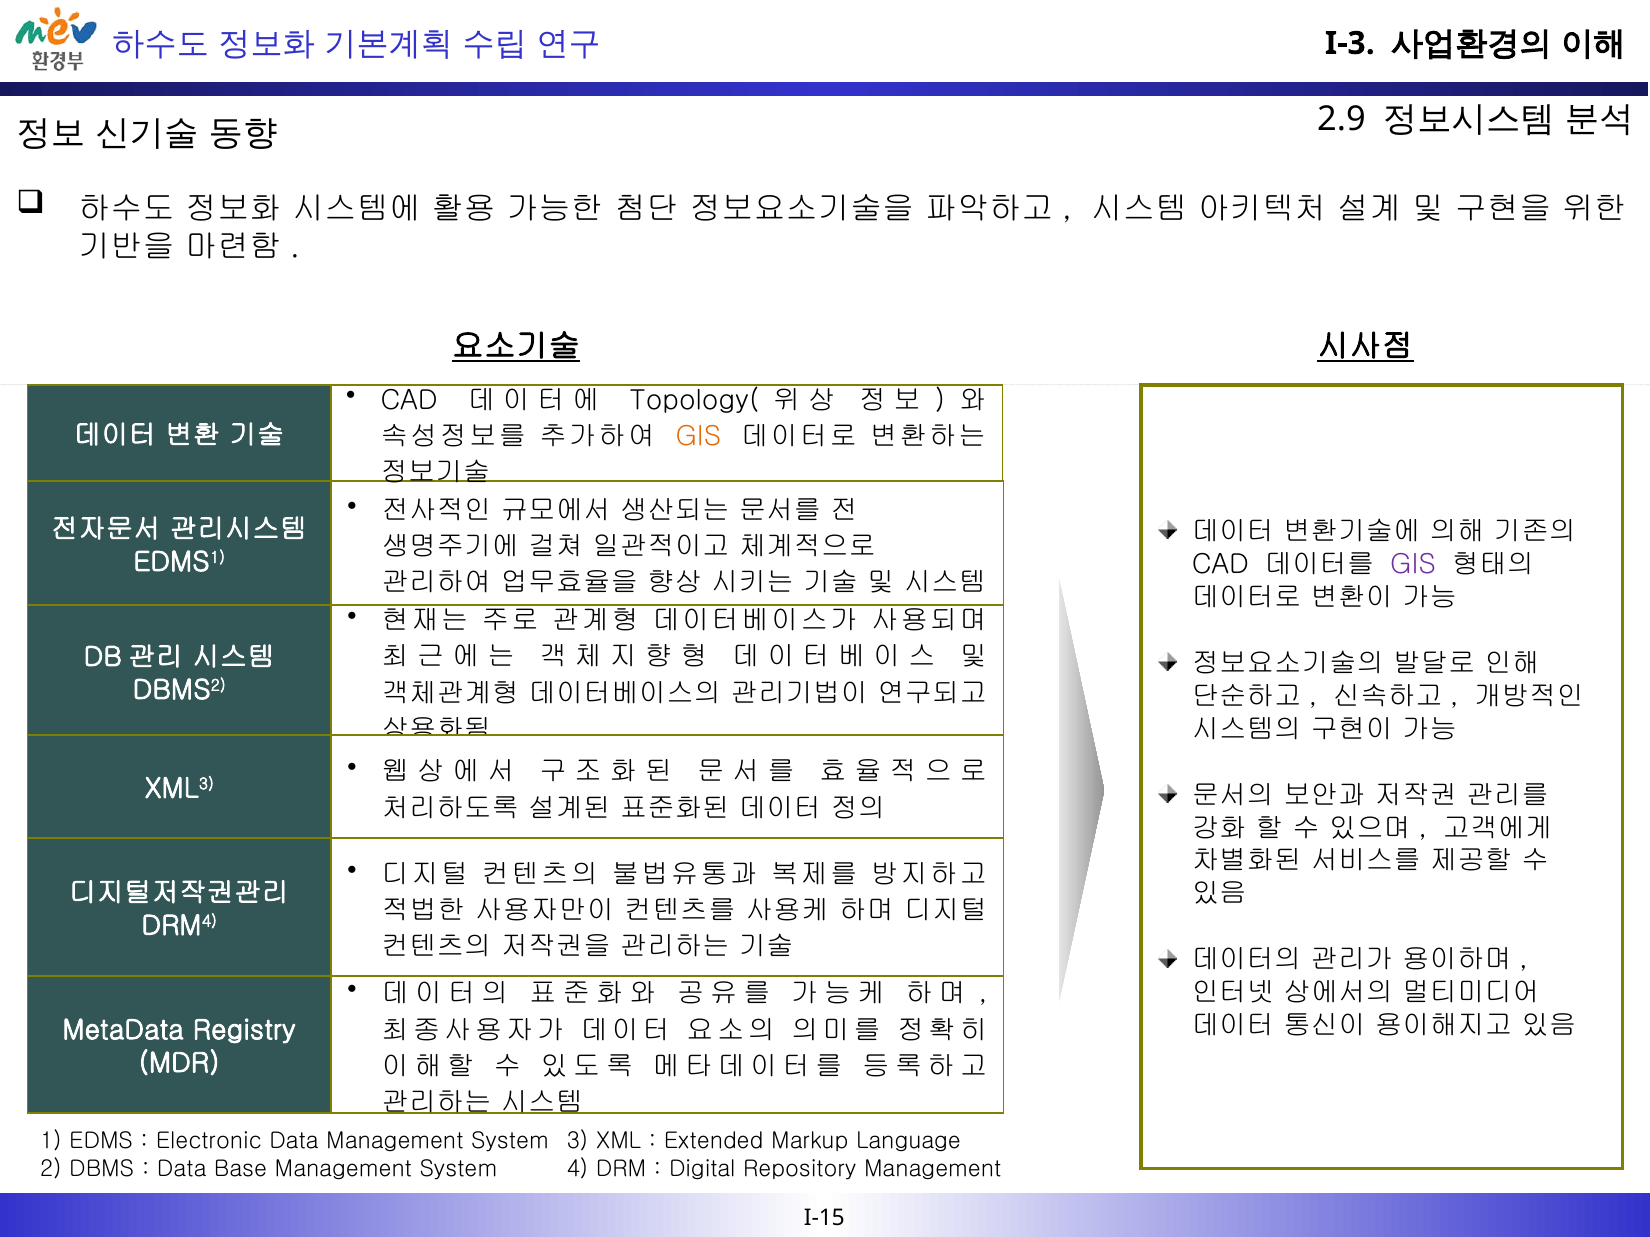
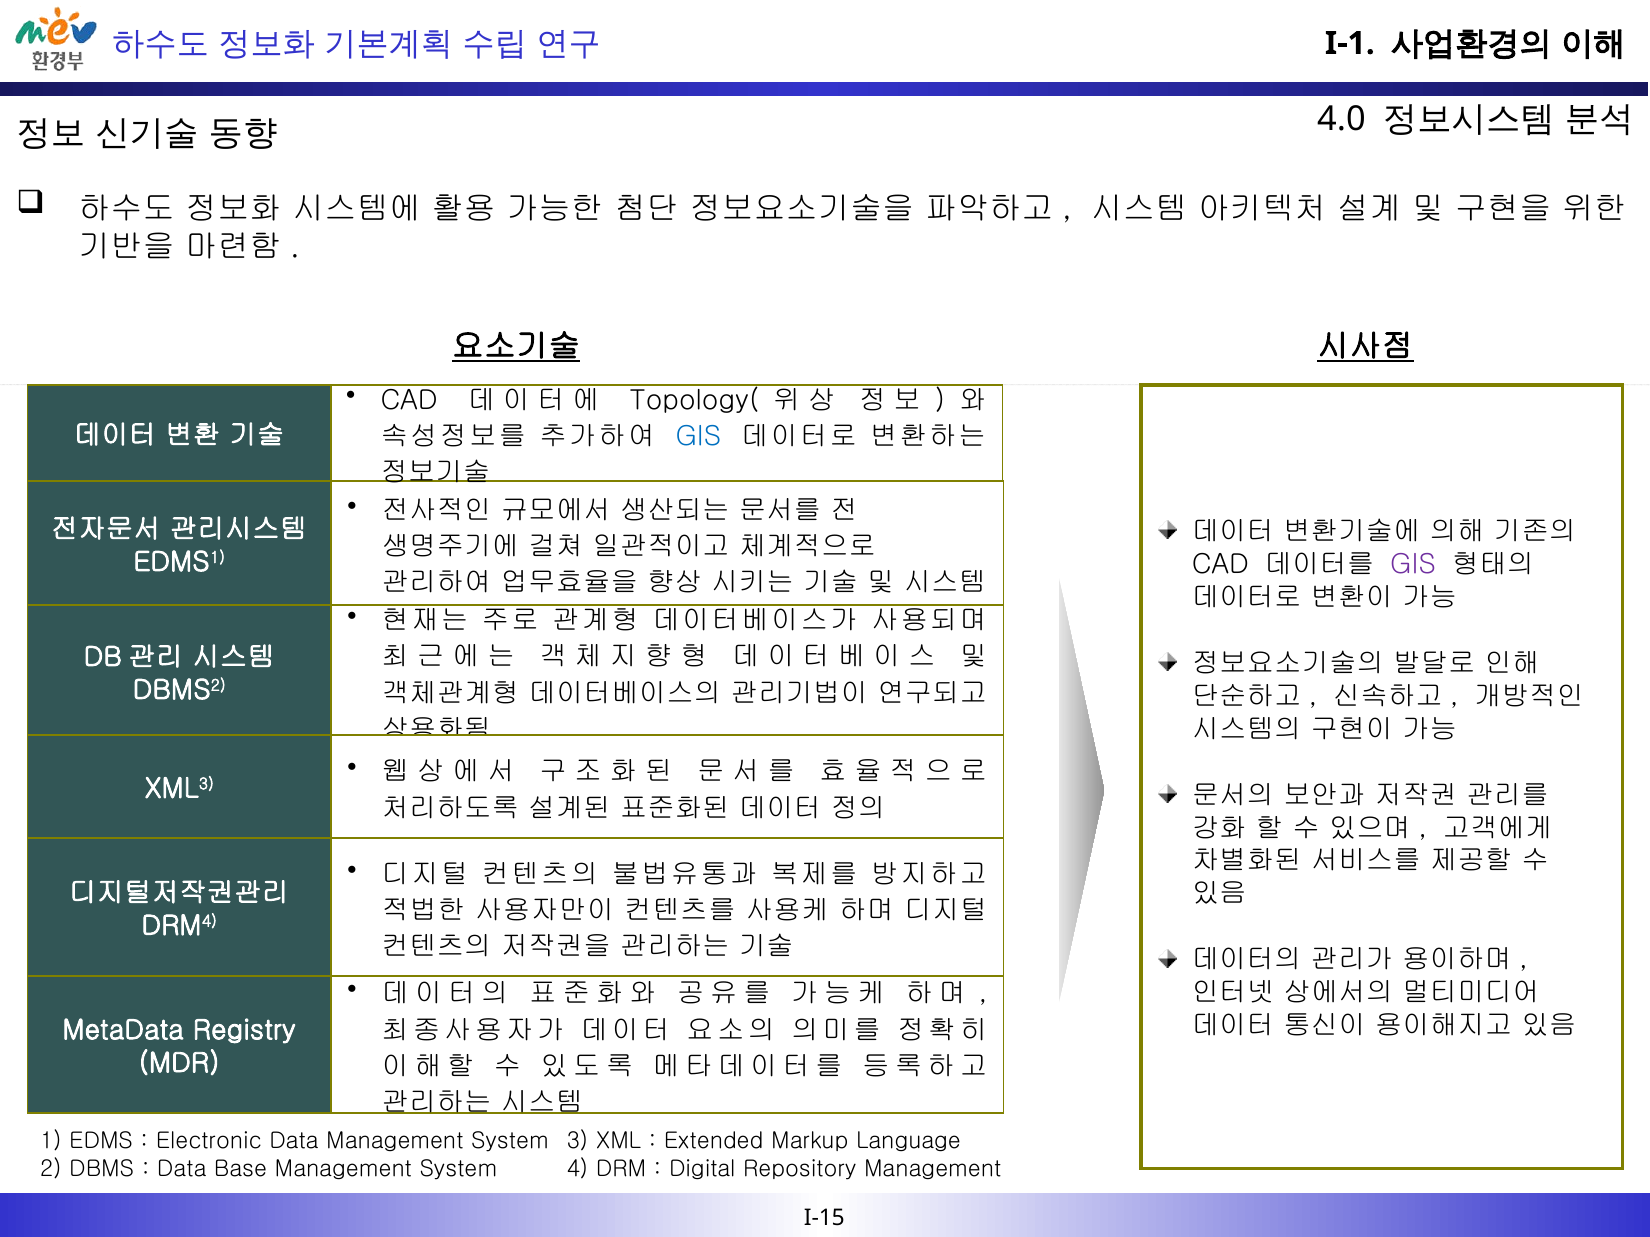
I-3: I-3 -> I-1
2.9: 2.9 -> 4.0
GIS at (698, 437) colour: orange -> blue
